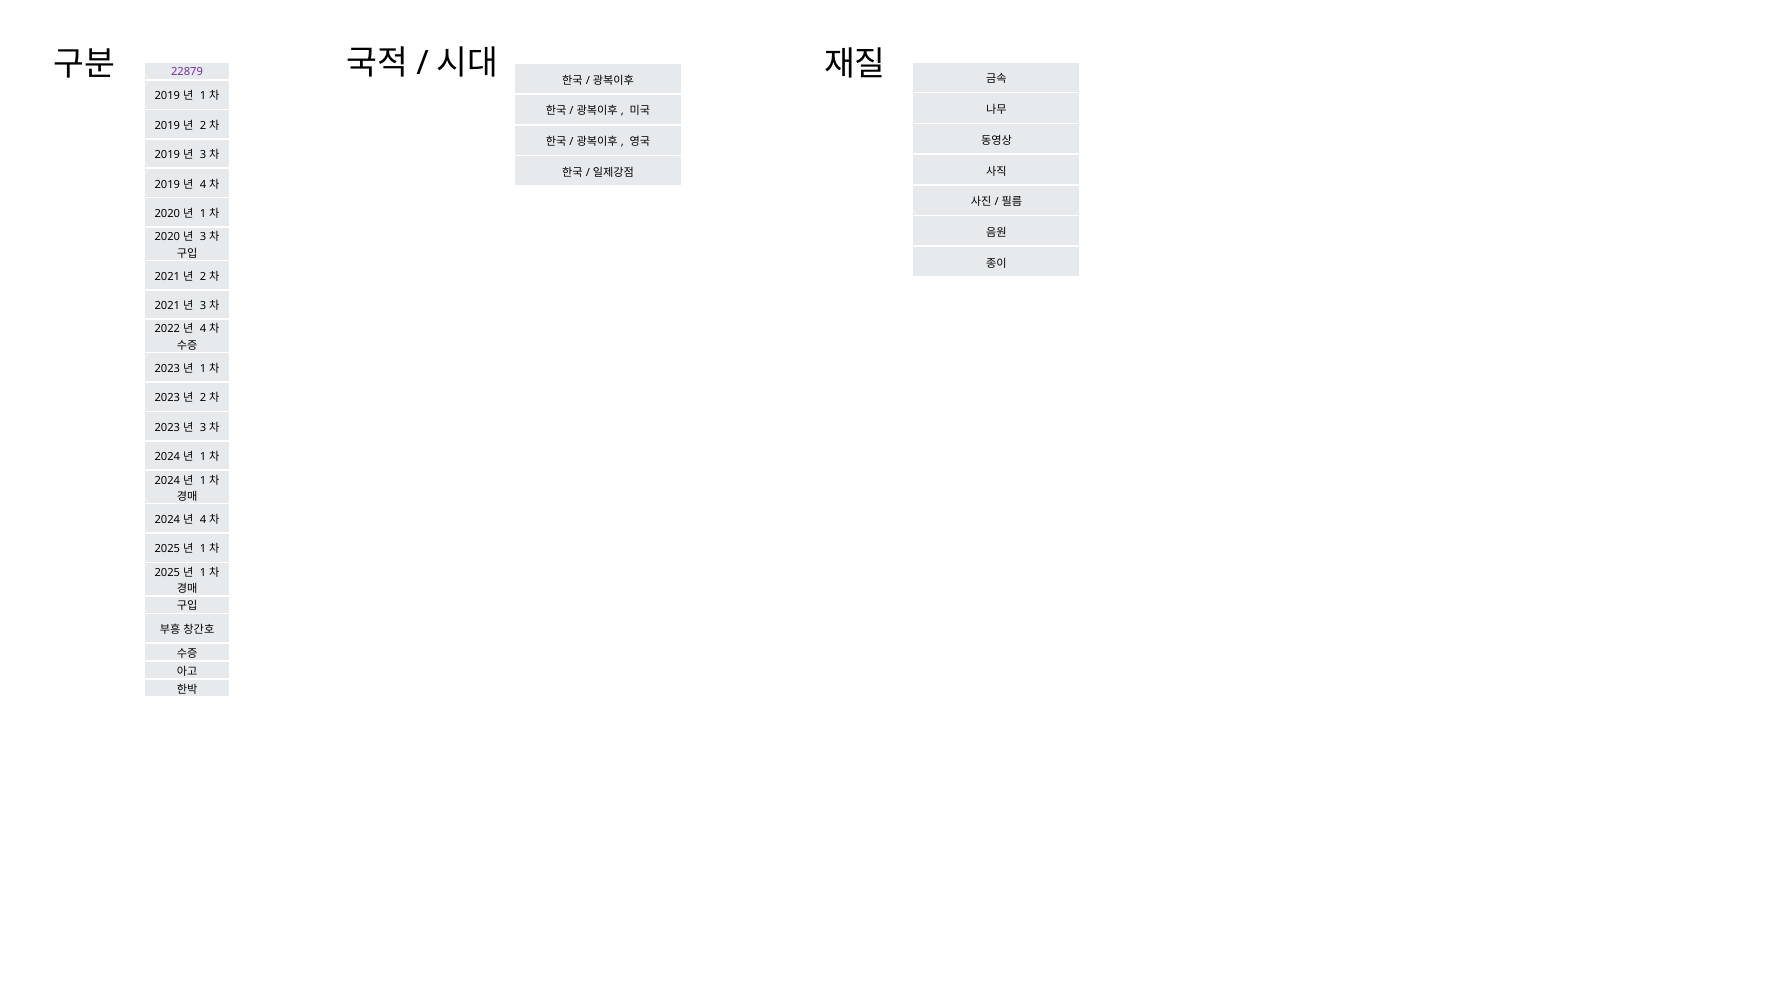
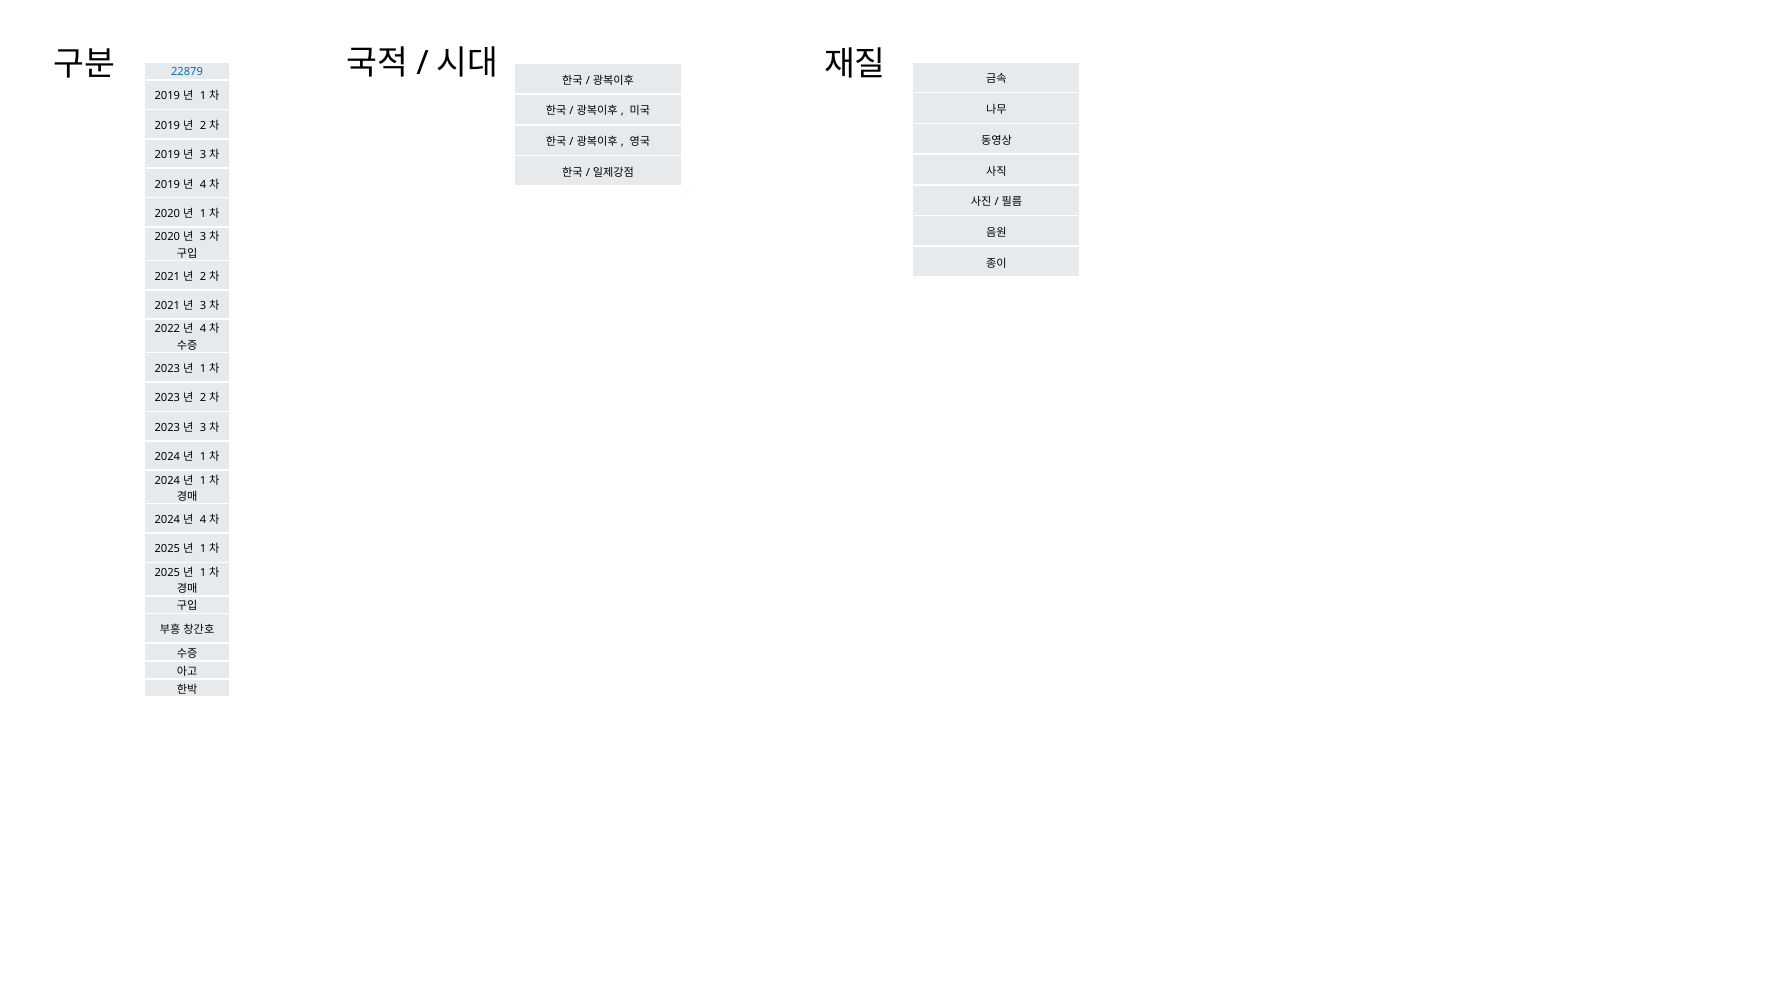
22879 colour: purple -> blue
